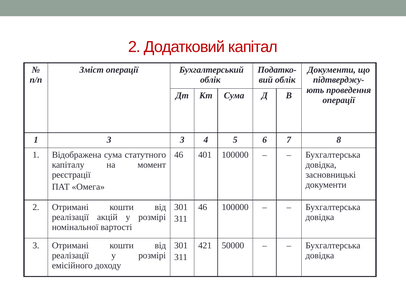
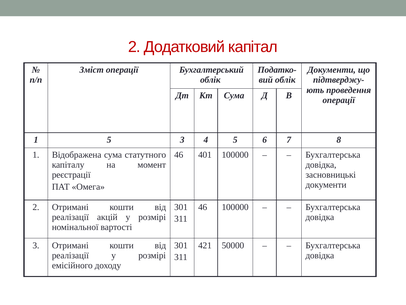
1 3: 3 -> 5
